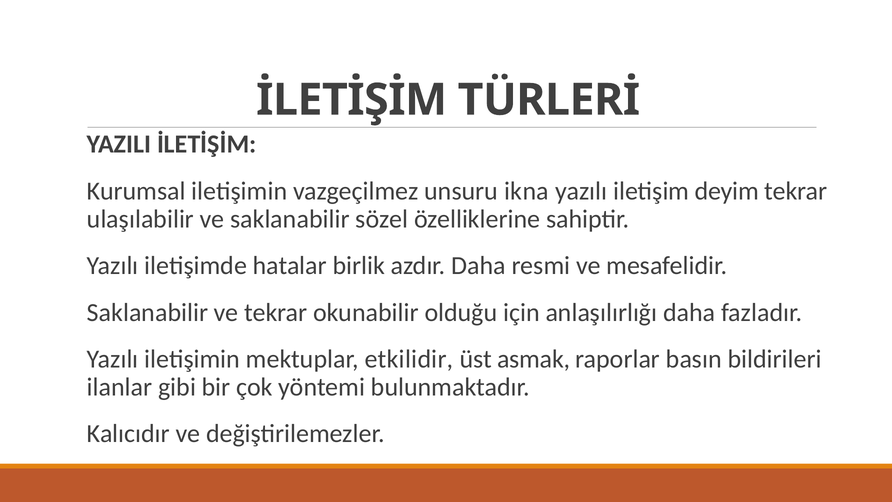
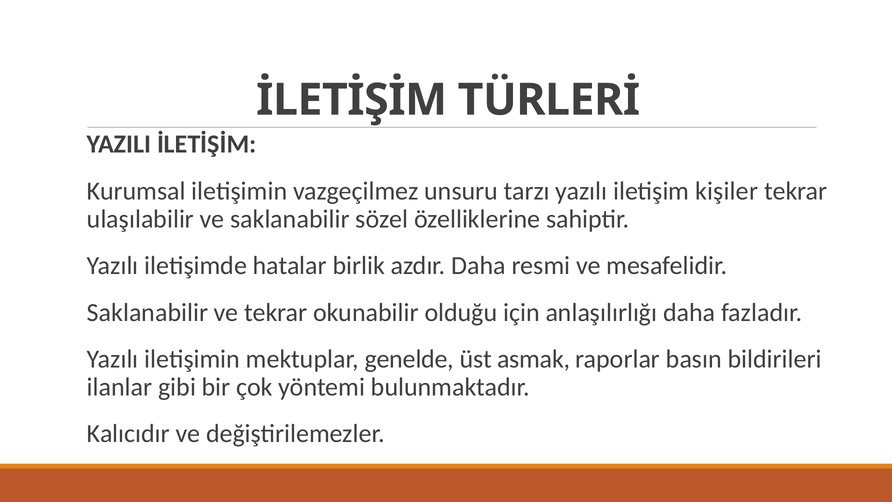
ikna: ikna -> tarzı
deyim: deyim -> kişiler
etkilidir: etkilidir -> genelde
